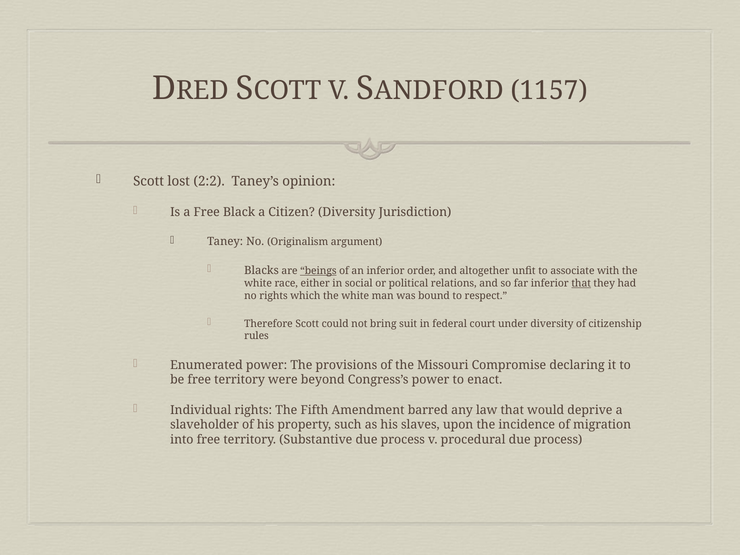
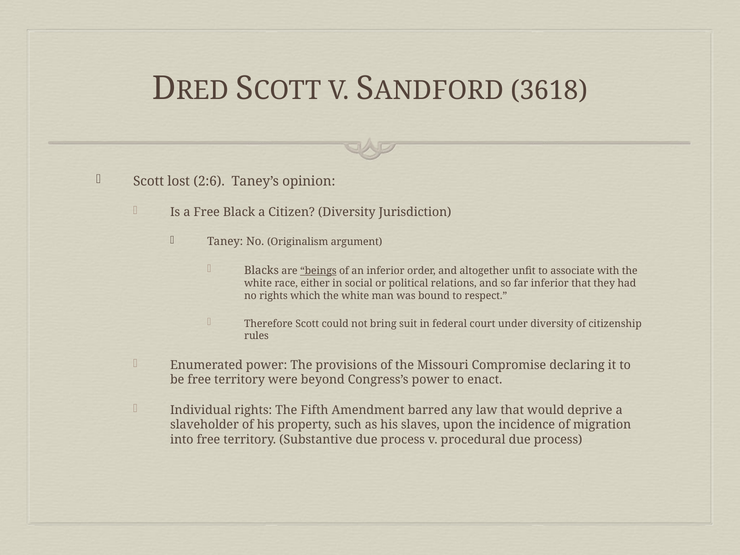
1157: 1157 -> 3618
2:2: 2:2 -> 2:6
that at (581, 284) underline: present -> none
